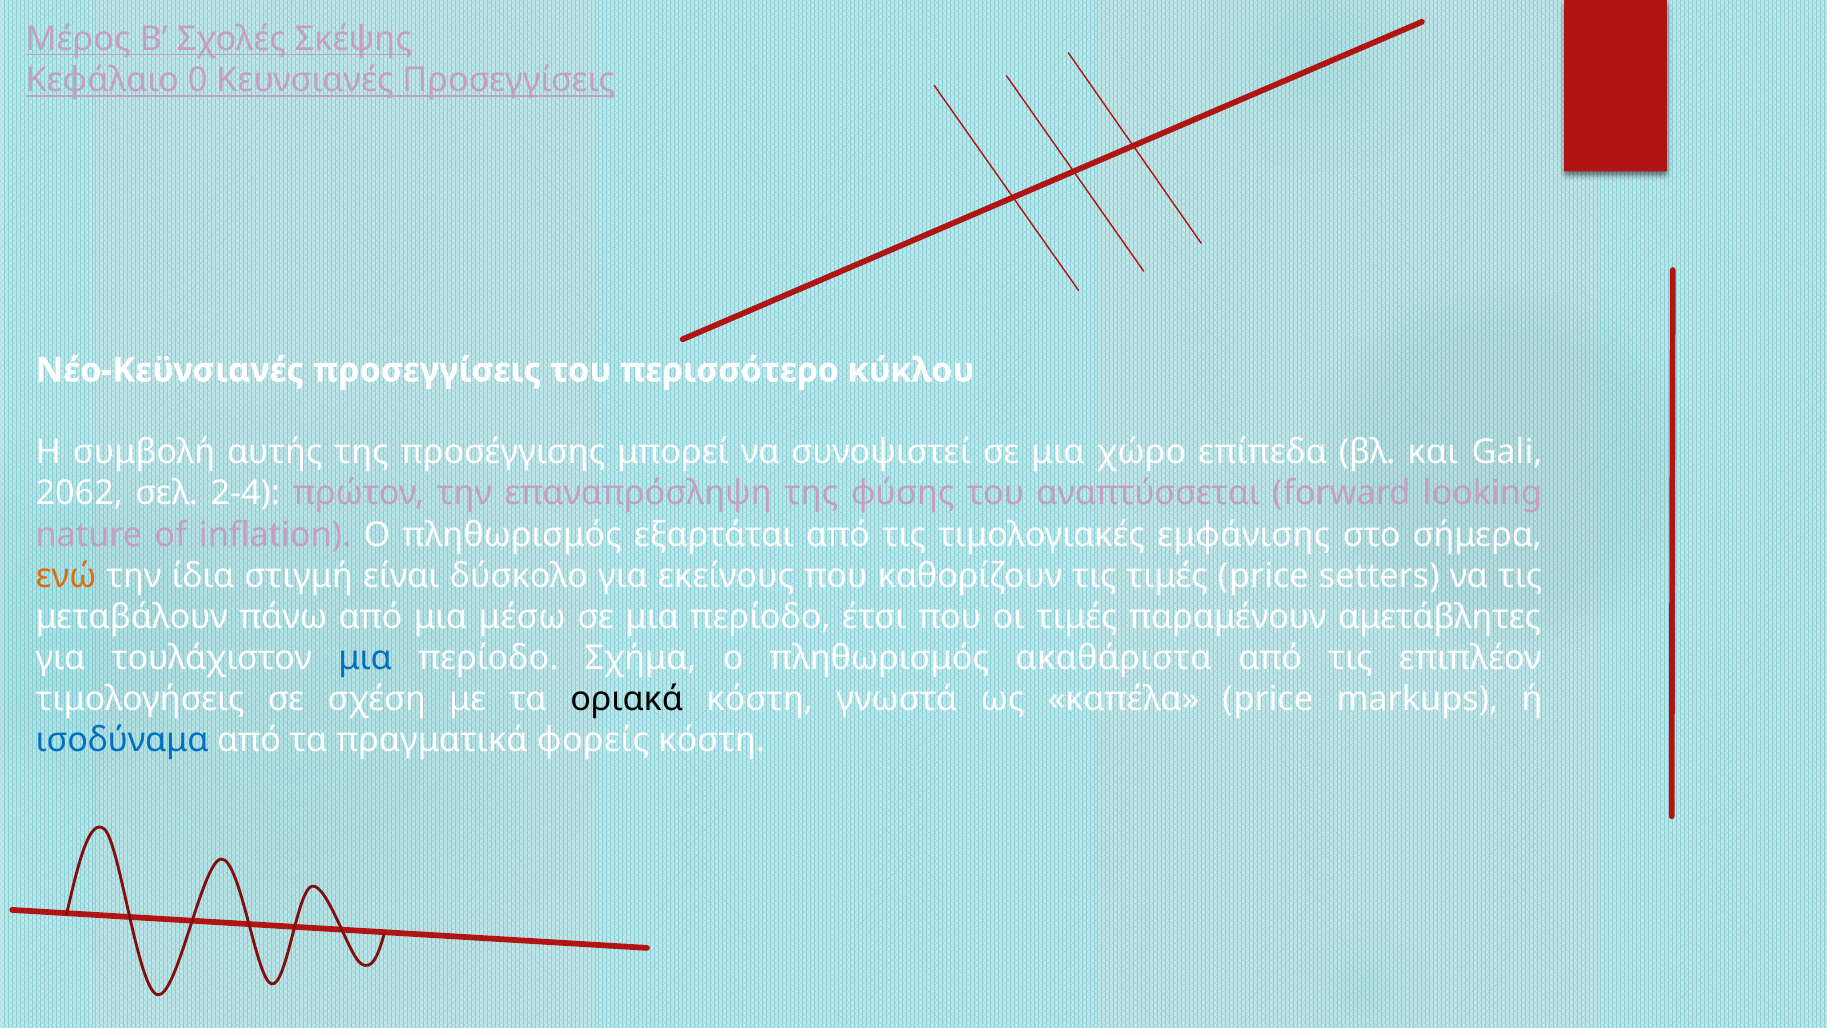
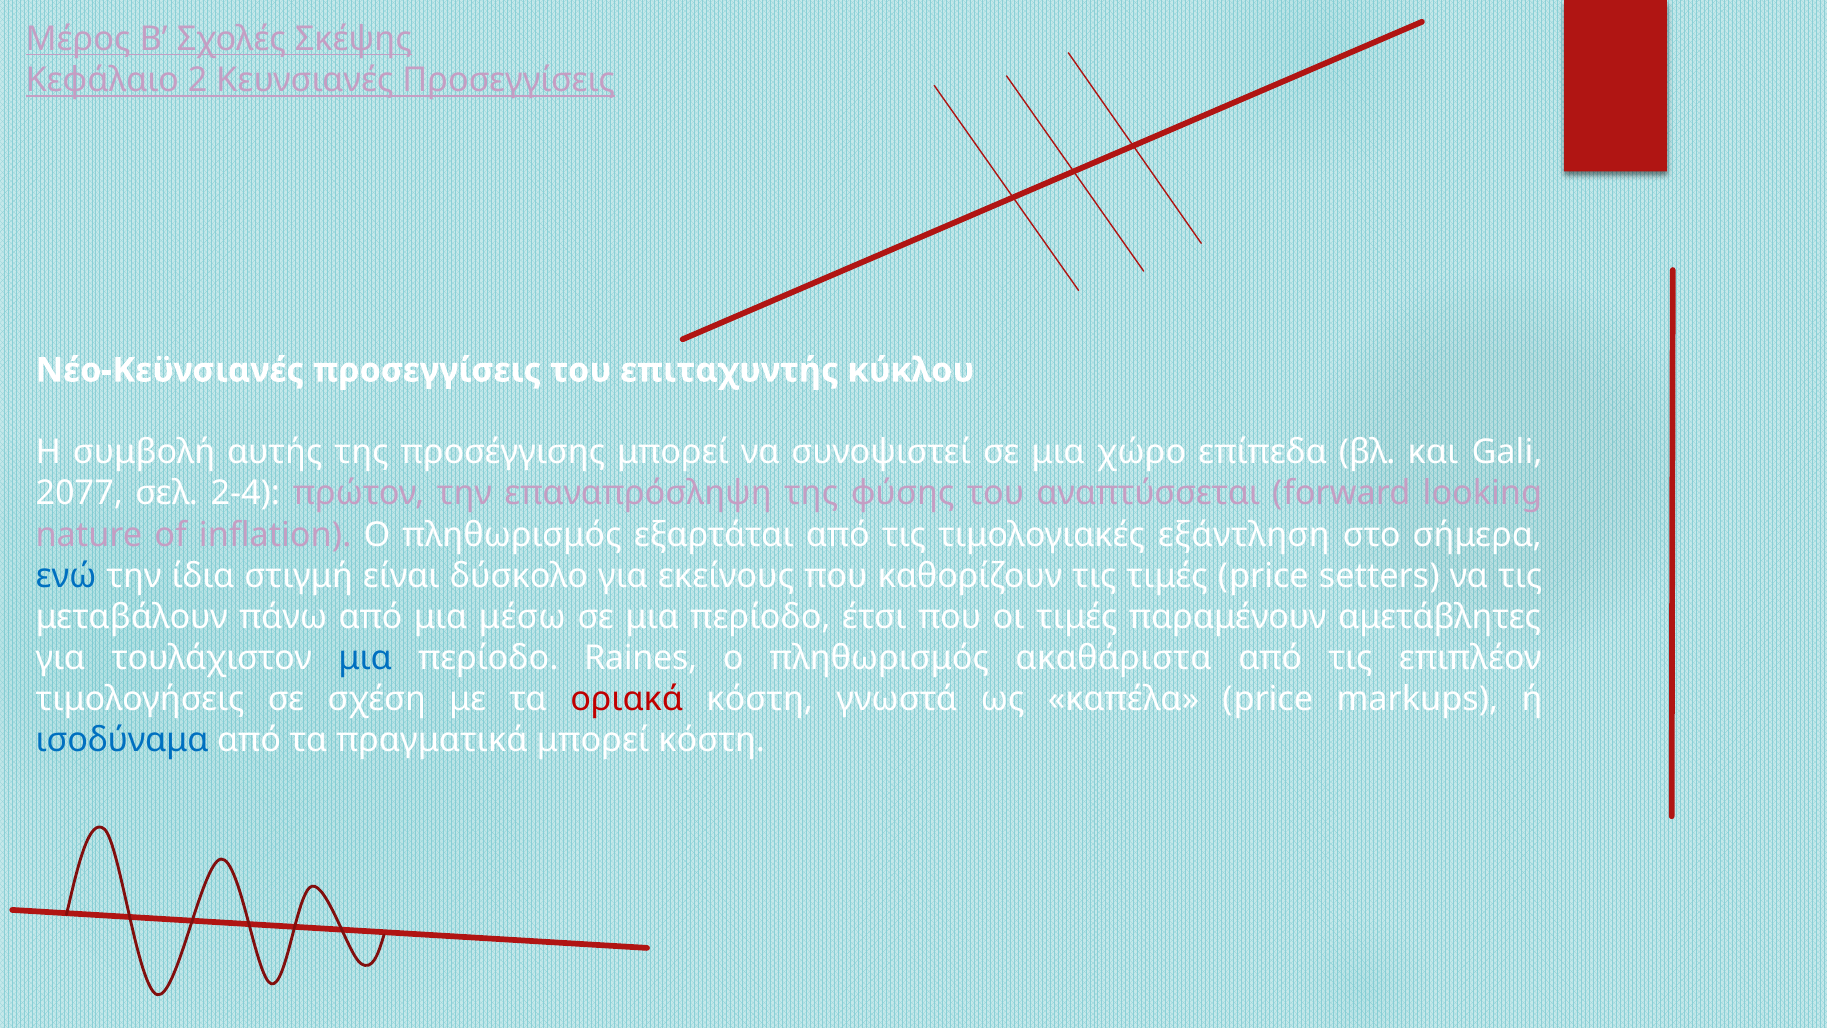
0: 0 -> 2
περισσότερο: περισσότερο -> επιταχυντής
2062: 2062 -> 2077
εμφάνισης: εμφάνισης -> εξάντληση
ενώ colour: orange -> blue
Σχήμα: Σχήμα -> Raines
οριακά colour: black -> red
πραγματικά φορείς: φορείς -> μπορεί
